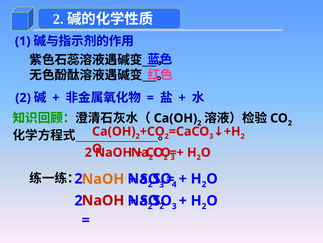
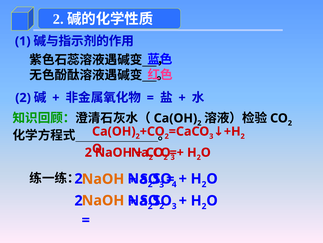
NaOH at (103, 200) colour: red -> orange
